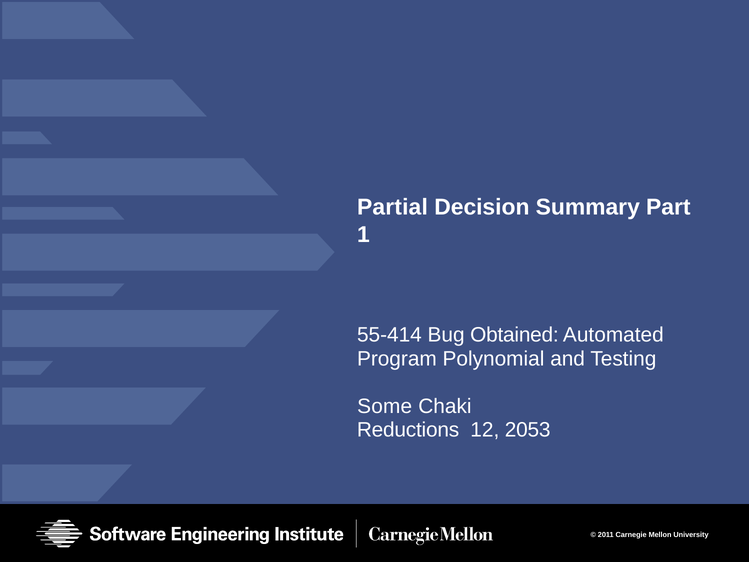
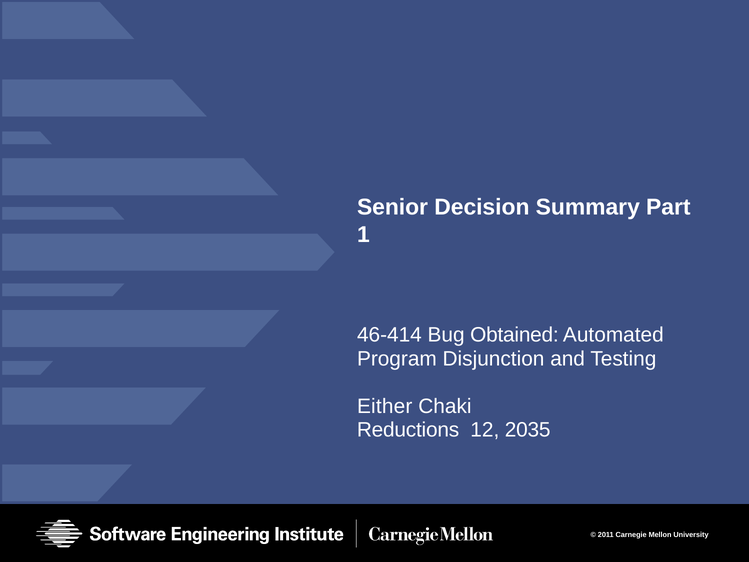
Partial: Partial -> Senior
55-414: 55-414 -> 46-414
Polynomial: Polynomial -> Disjunction
Some: Some -> Either
2053: 2053 -> 2035
